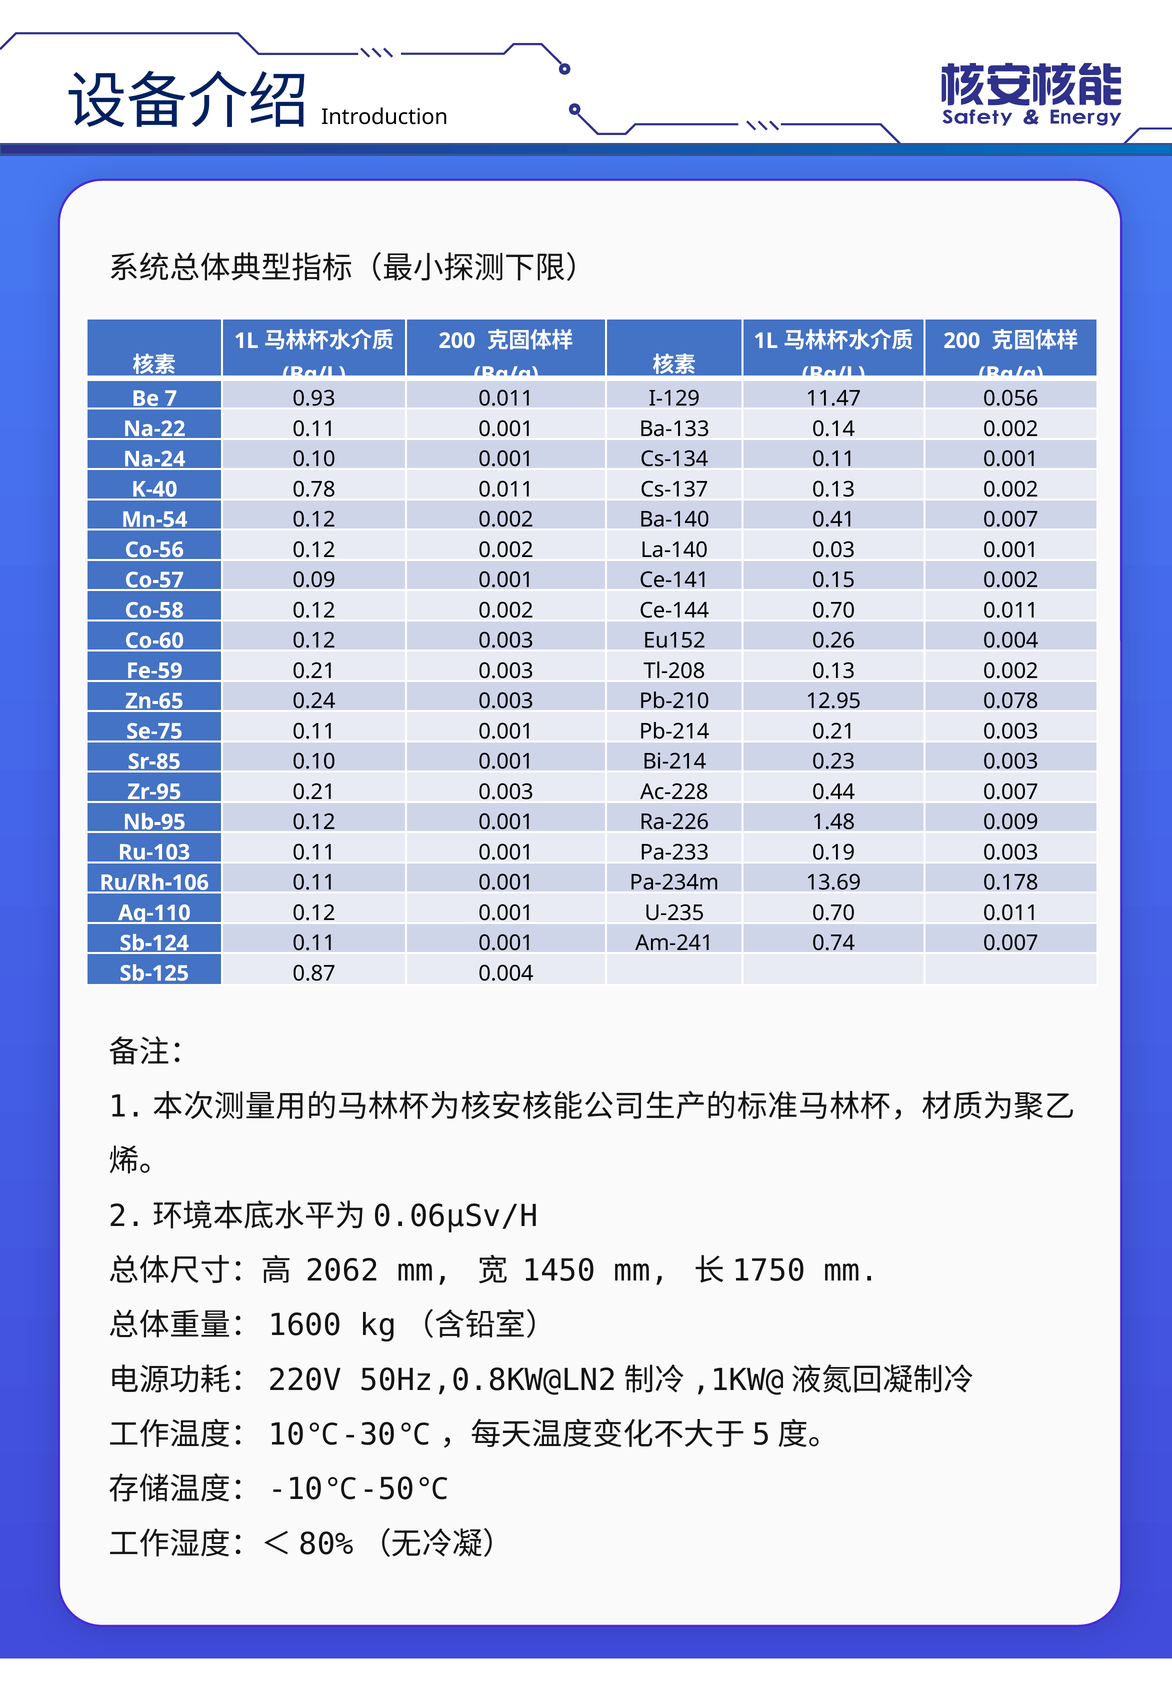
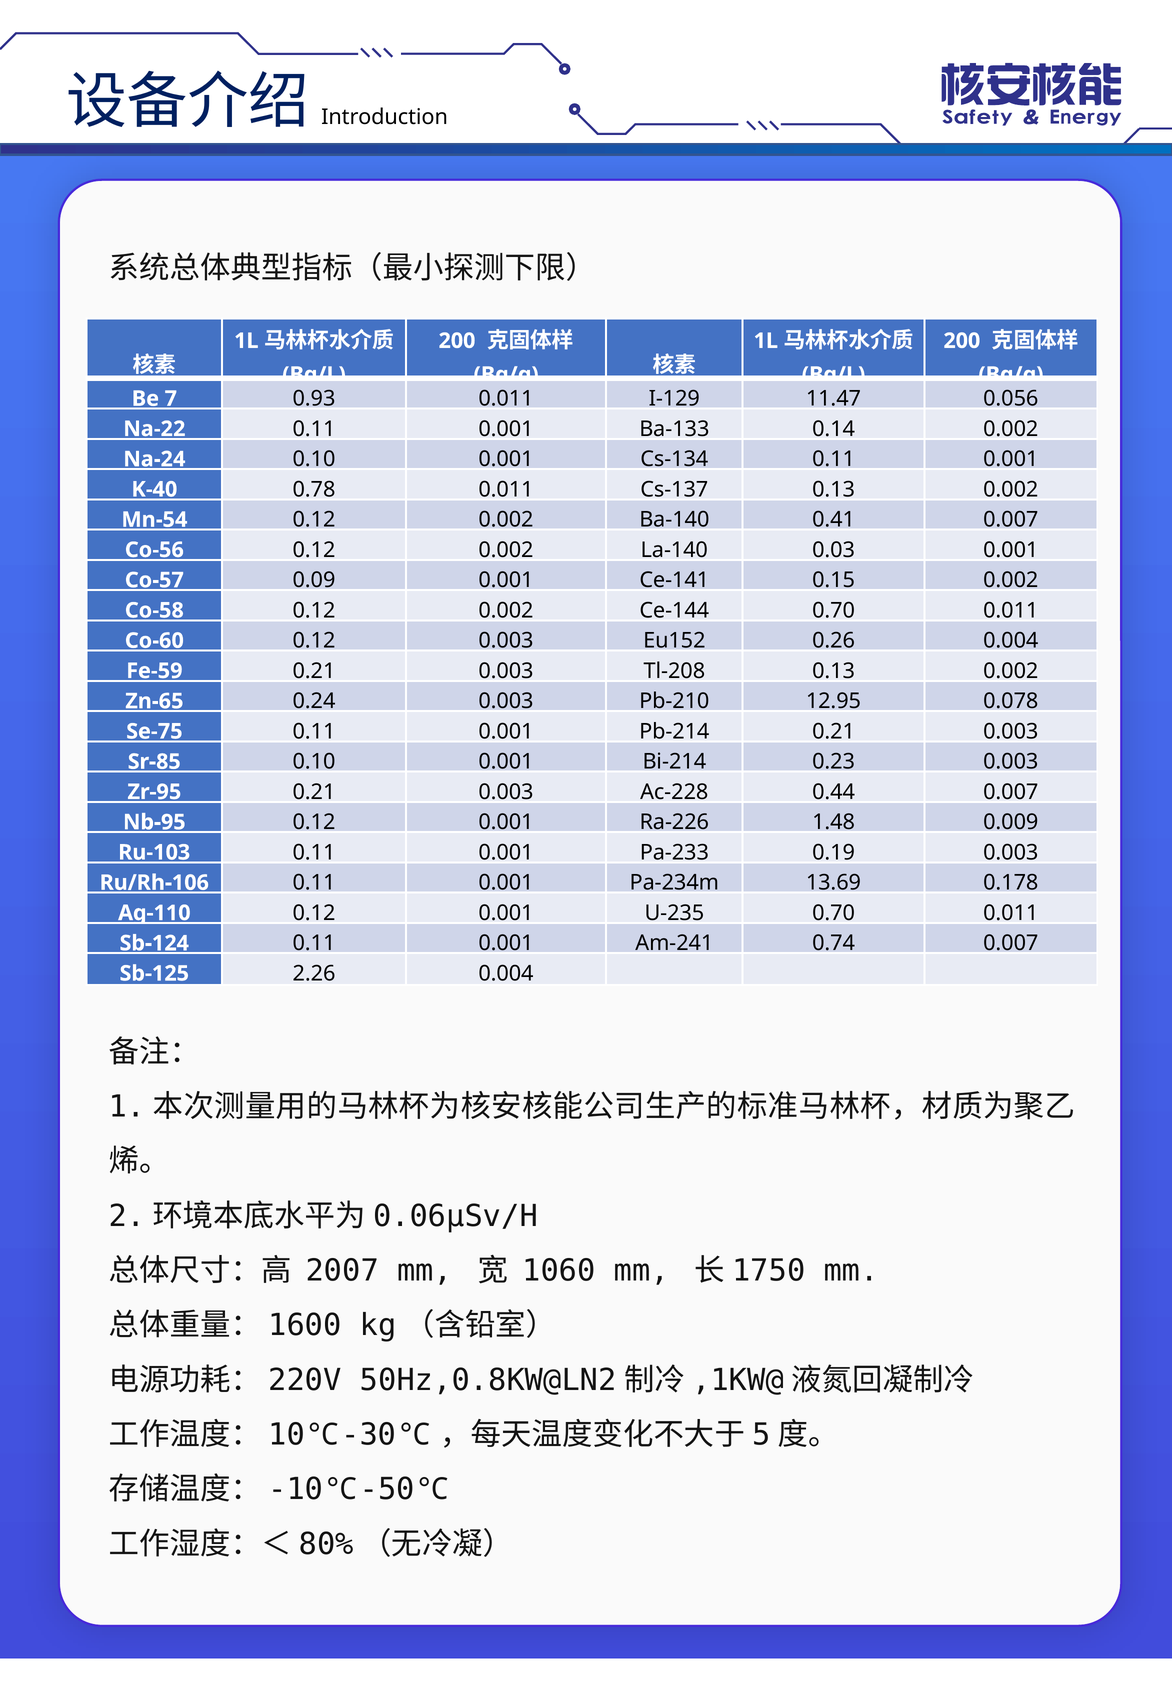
0.87: 0.87 -> 2.26
2062: 2062 -> 2007
1450: 1450 -> 1060
